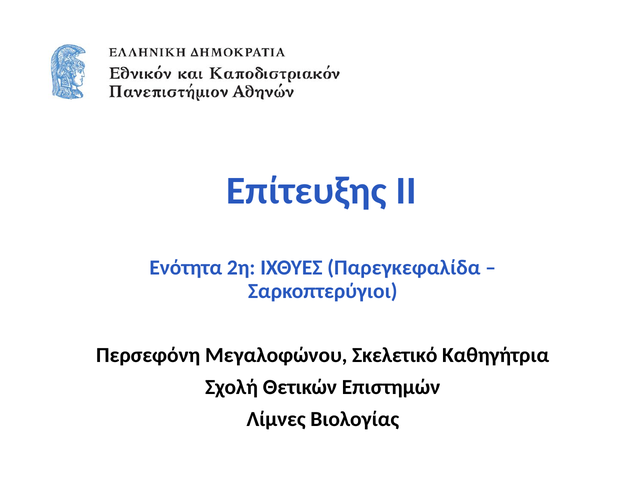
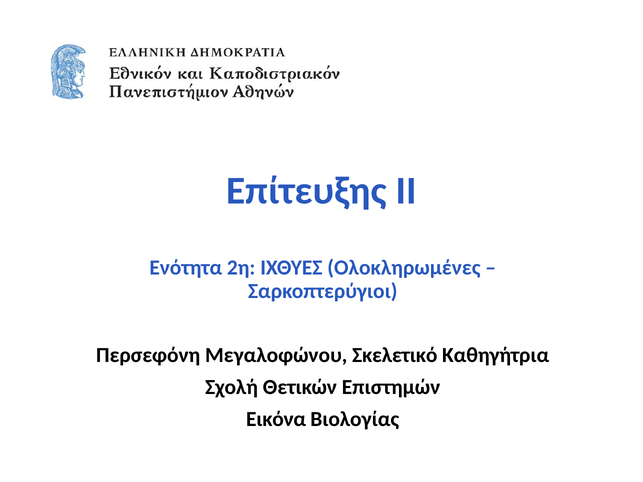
Παρεγκεφαλίδα: Παρεγκεφαλίδα -> Ολοκληρωμένες
Λίμνες: Λίμνες -> Εικόνα
